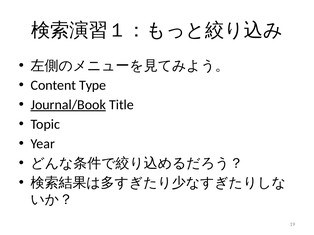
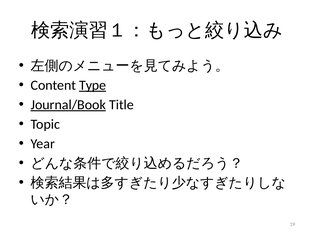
Type underline: none -> present
